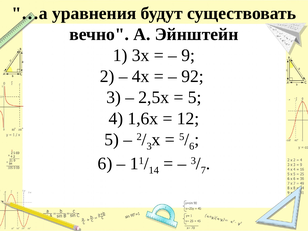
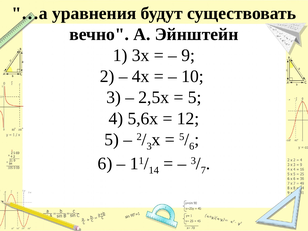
92: 92 -> 10
1,6x: 1,6x -> 5,6x
